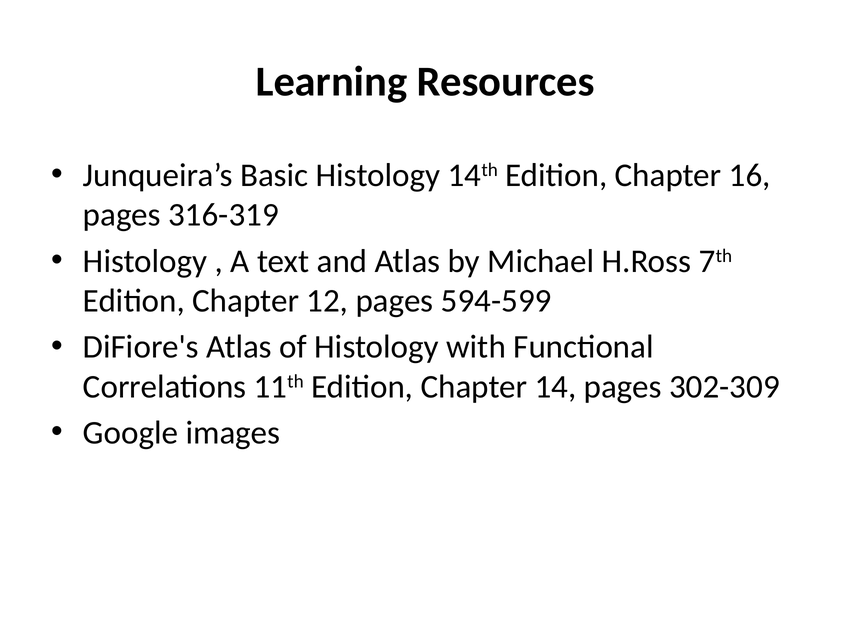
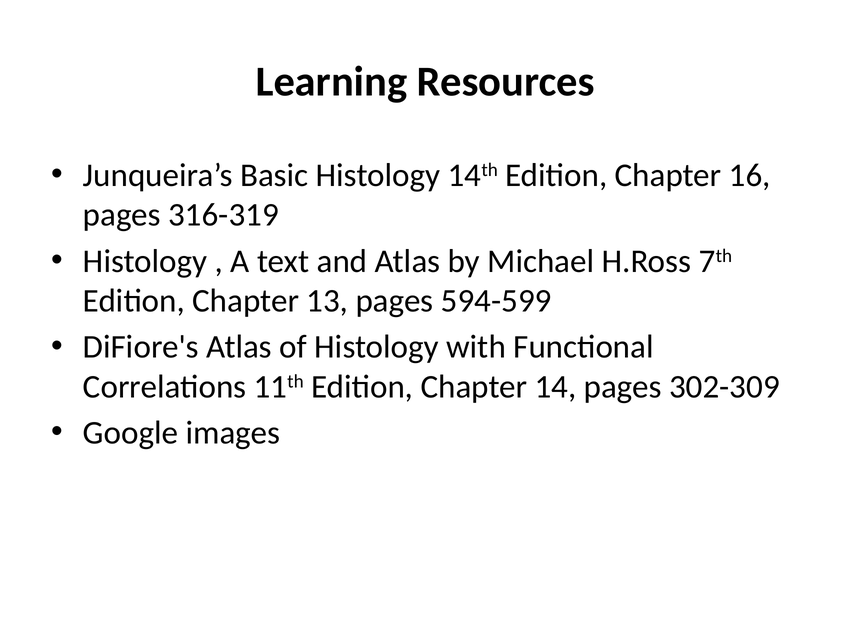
12: 12 -> 13
